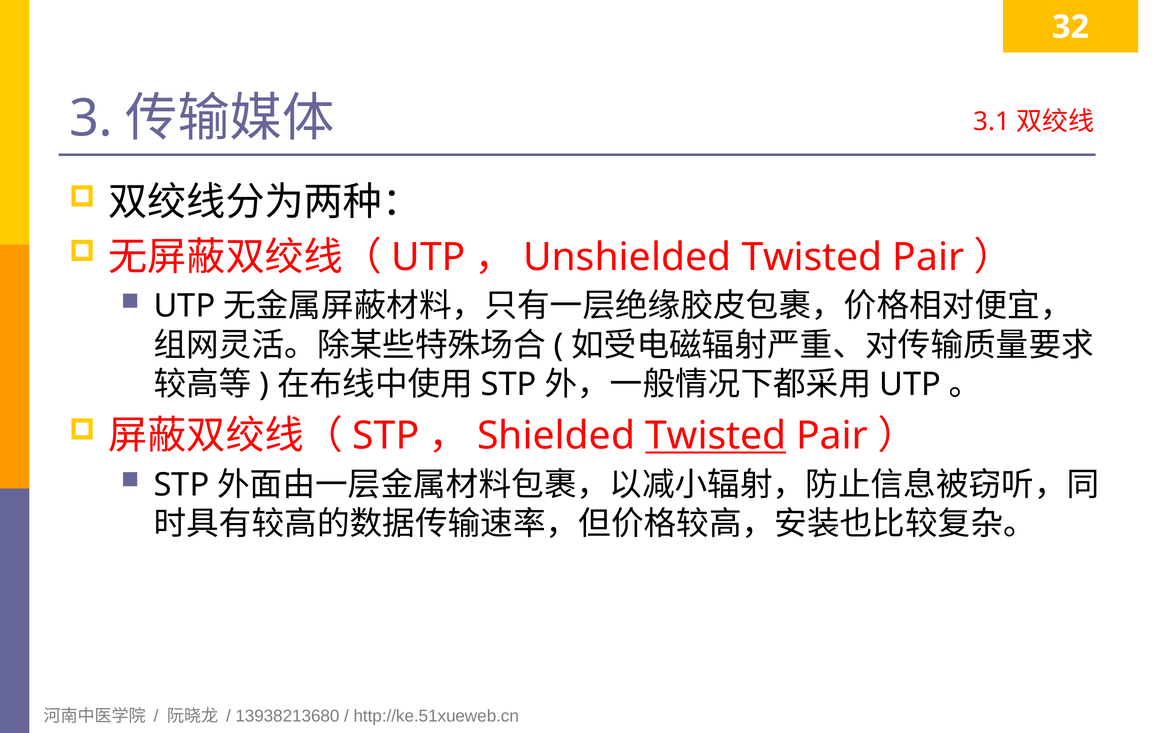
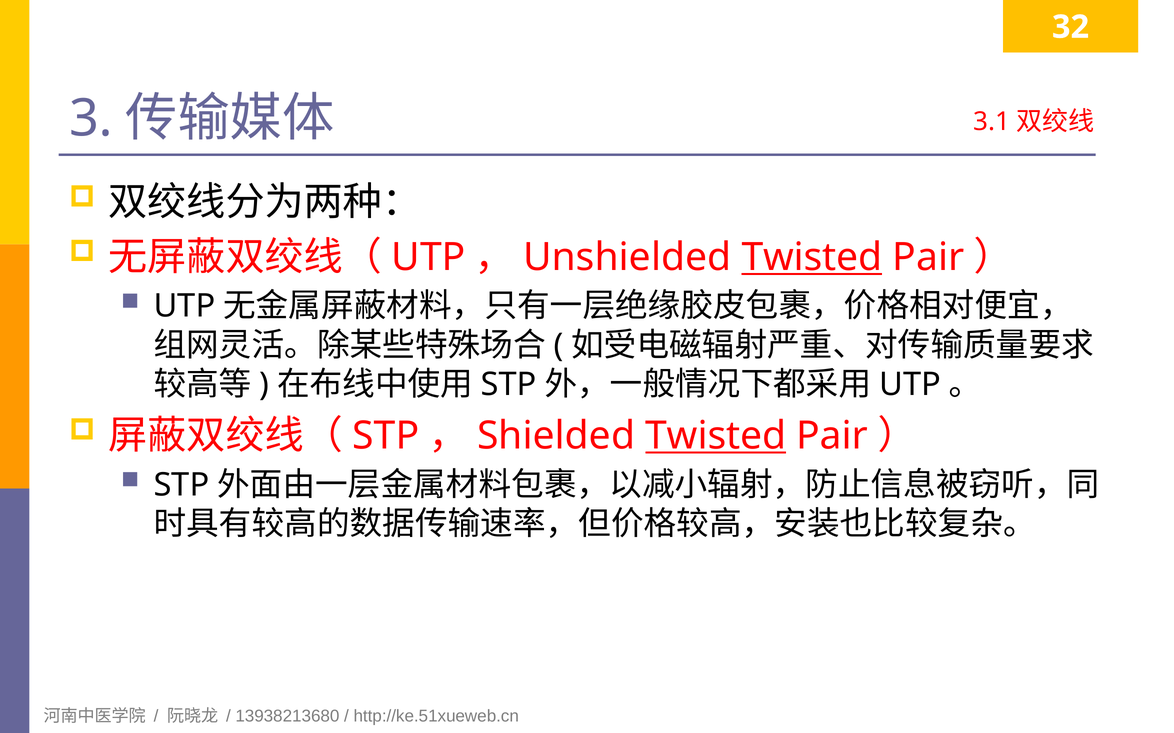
Twisted at (812, 257) underline: none -> present
